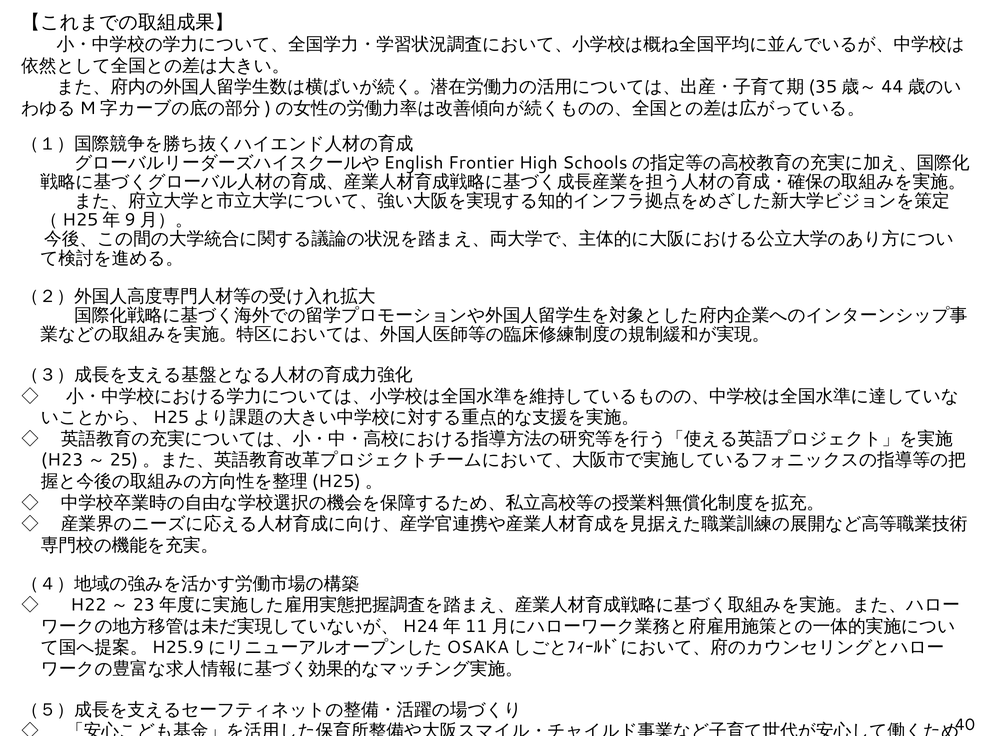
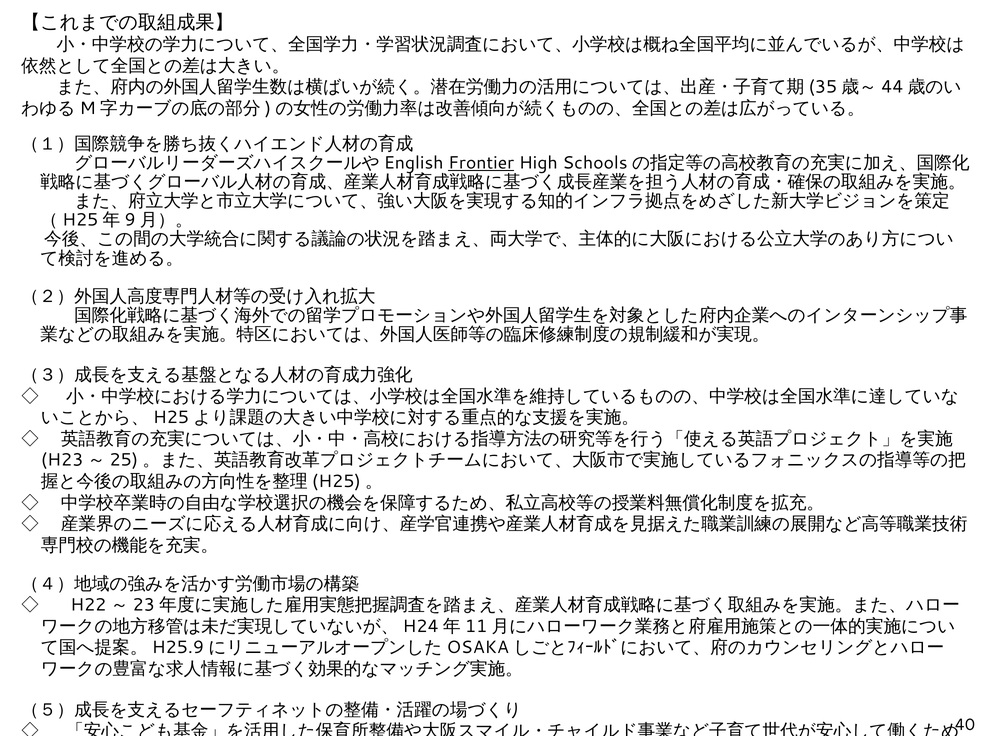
Frontier underline: none -> present
